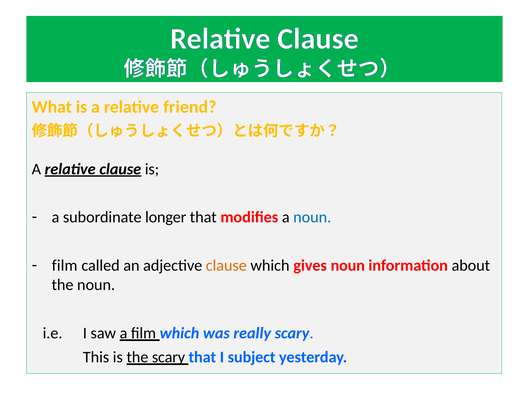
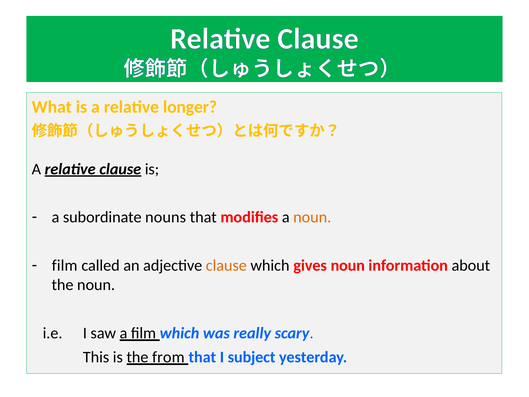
friend: friend -> longer
longer: longer -> nouns
noun at (312, 217) colour: blue -> orange
the scary: scary -> from
